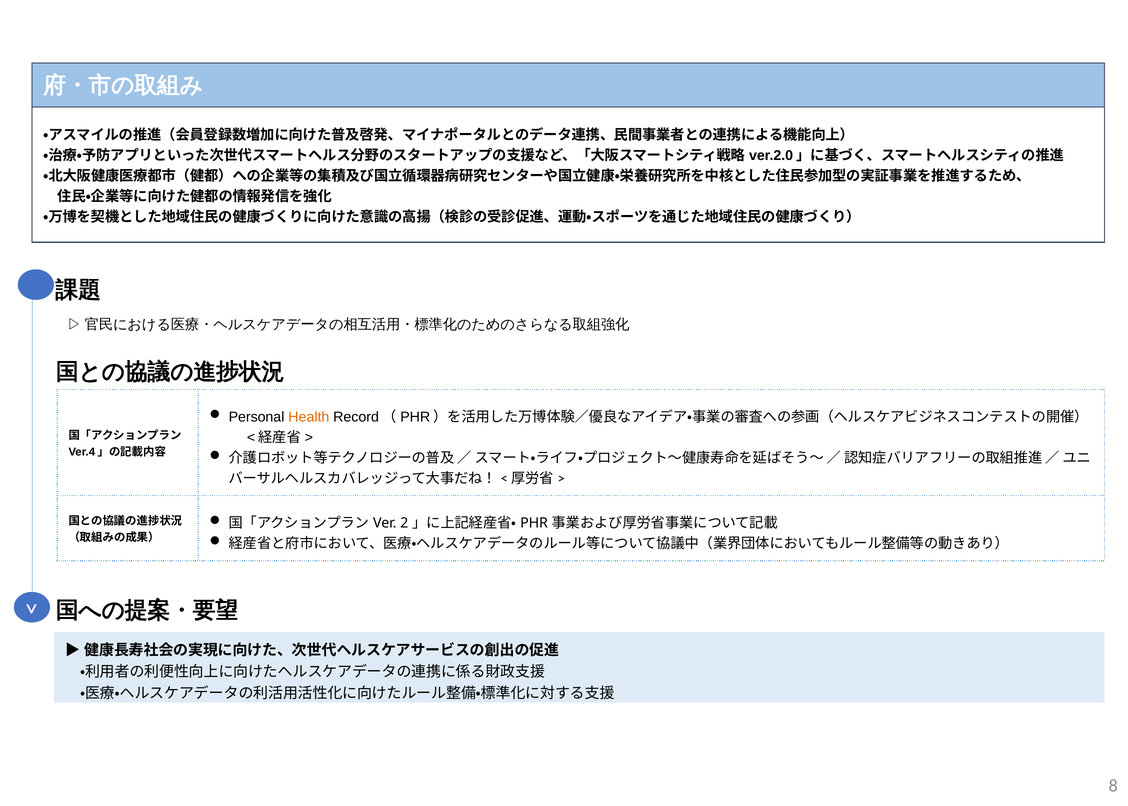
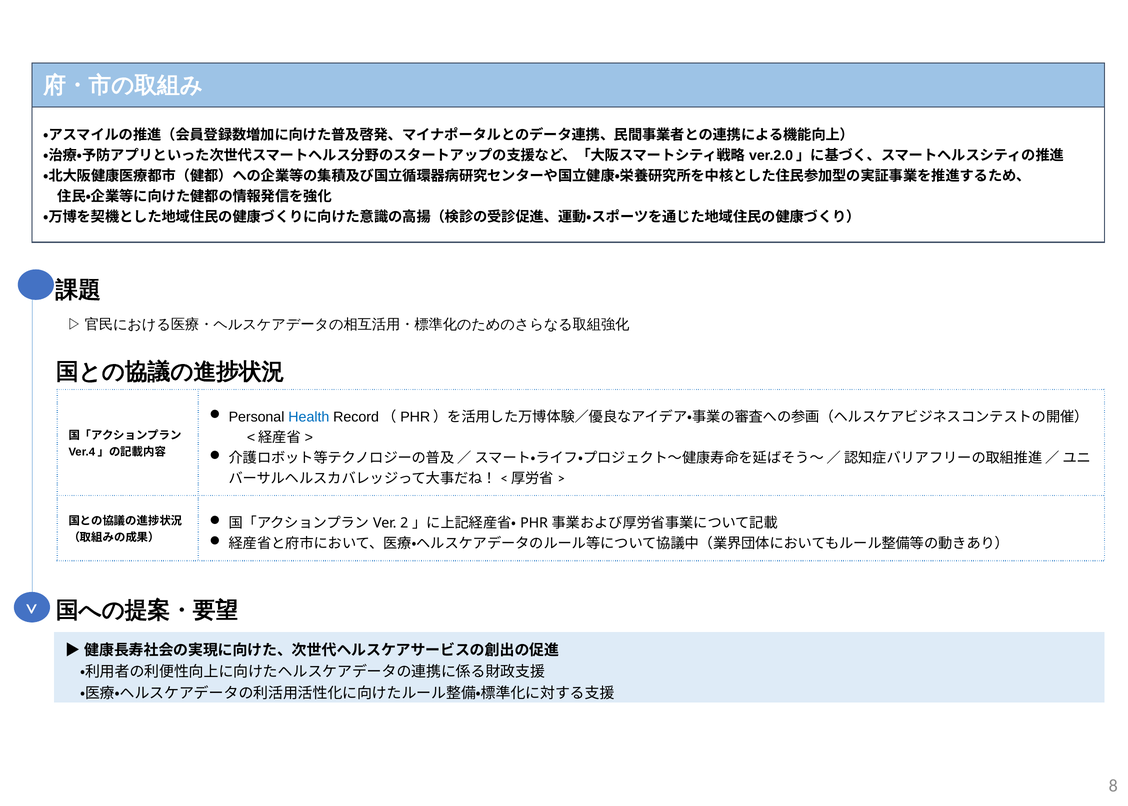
Health colour: orange -> blue
